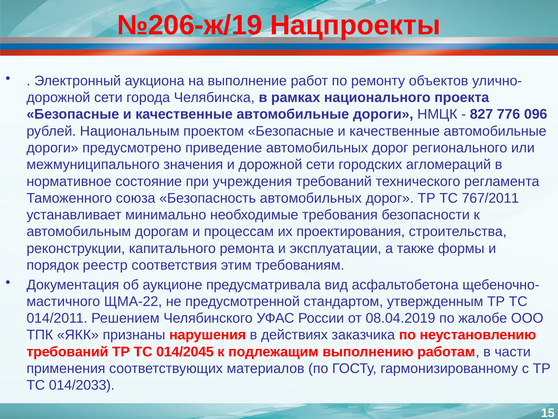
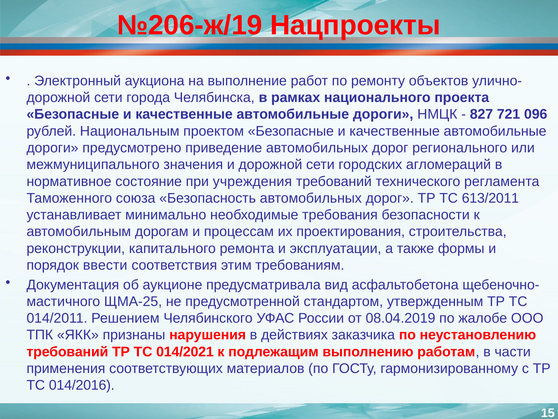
776: 776 -> 721
767/2011: 767/2011 -> 613/2011
реестр: реестр -> ввести
ЩМА-22: ЩМА-22 -> ЩМА-25
014/2045: 014/2045 -> 014/2021
014/2033: 014/2033 -> 014/2016
